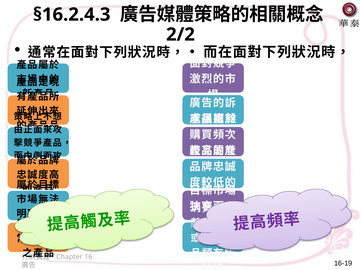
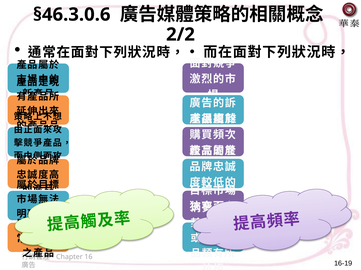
§16.2.4.3: §16.2.4.3 -> §46.3.0.6
